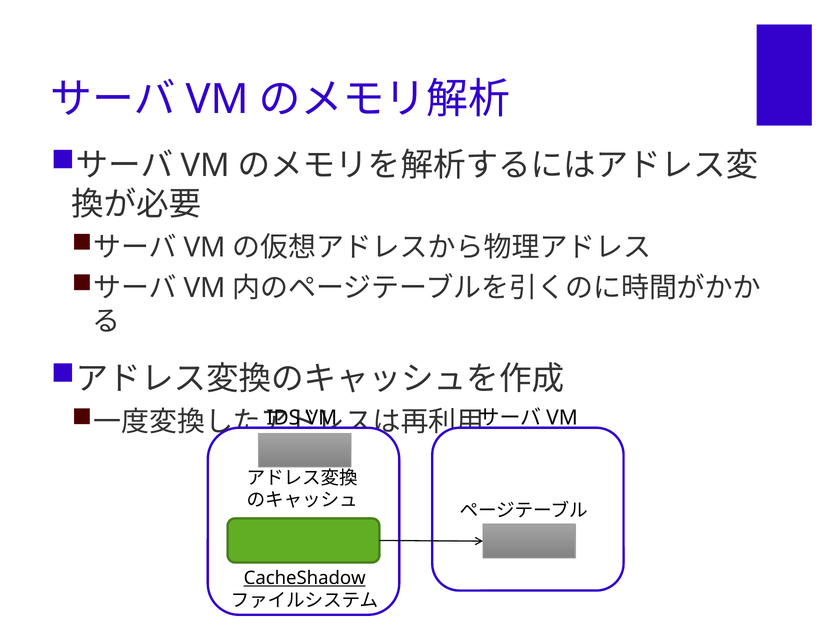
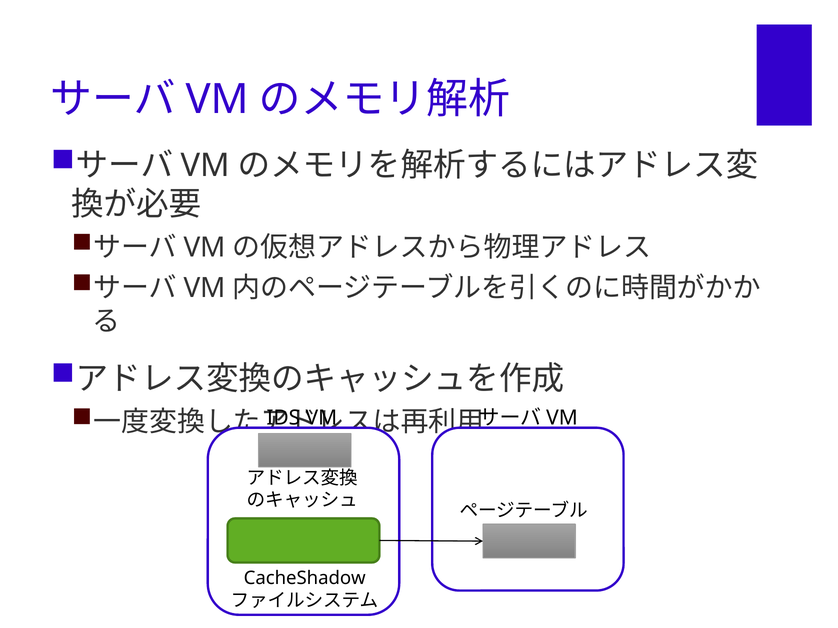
CacheShadow underline: present -> none
